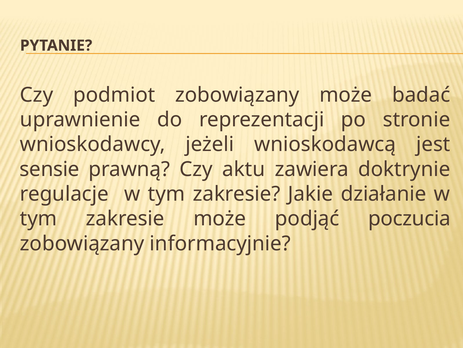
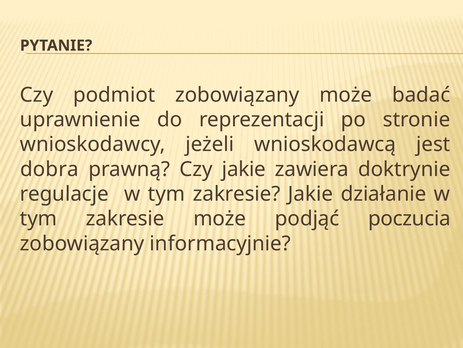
sensie: sensie -> dobra
Czy aktu: aktu -> jakie
